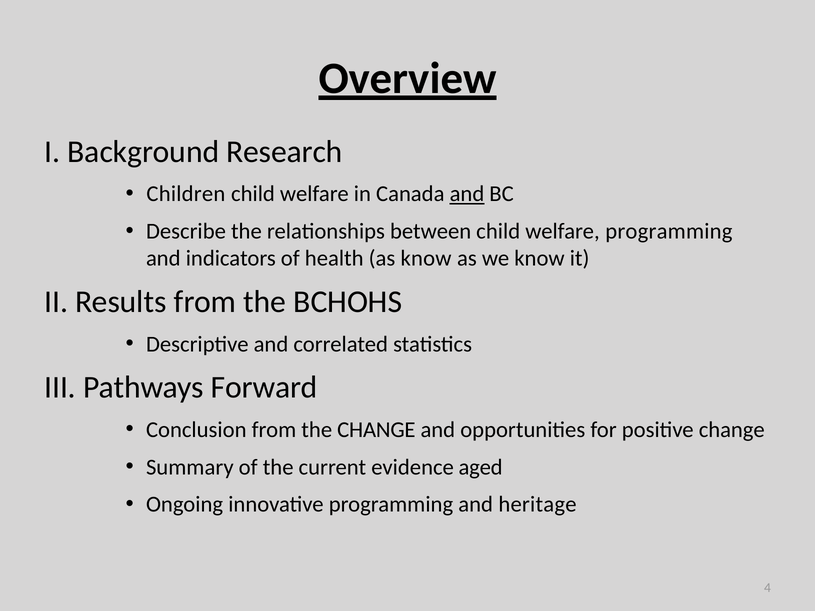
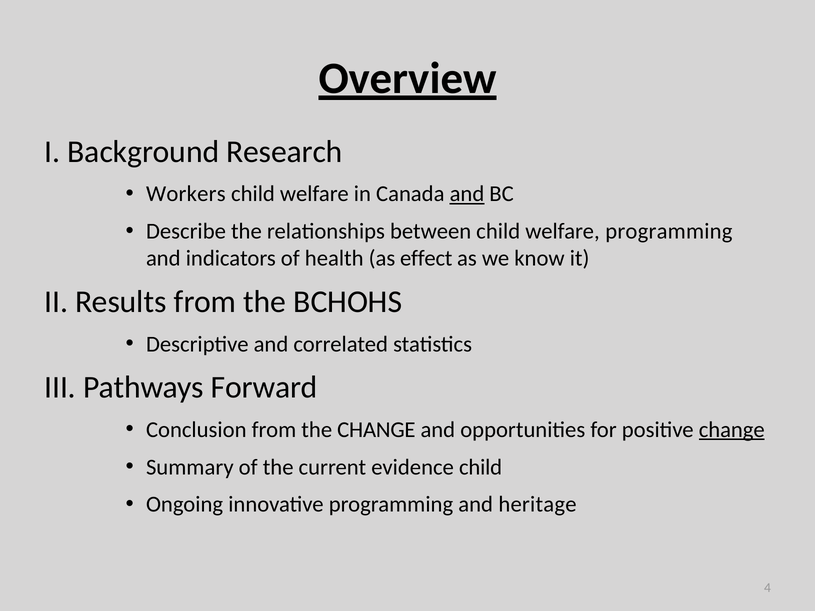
Children: Children -> Workers
as know: know -> effect
change at (732, 430) underline: none -> present
evidence aged: aged -> child
